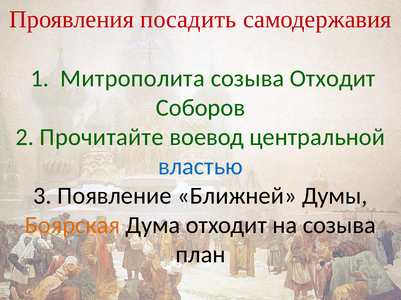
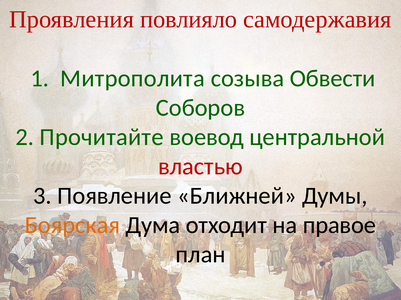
посадить: посадить -> повлияло
созыва Отходит: Отходит -> Обвести
властью colour: blue -> red
на созыва: созыва -> правое
